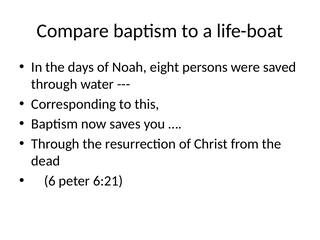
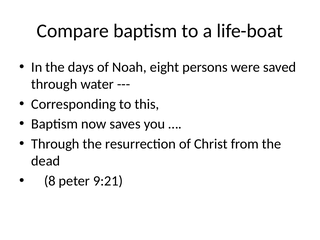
6: 6 -> 8
6:21: 6:21 -> 9:21
